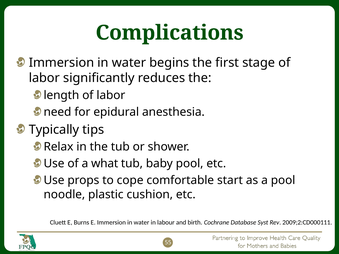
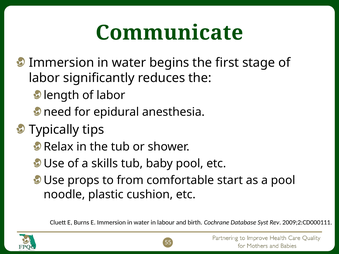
Complications: Complications -> Communicate
what: what -> skills
cope: cope -> from
